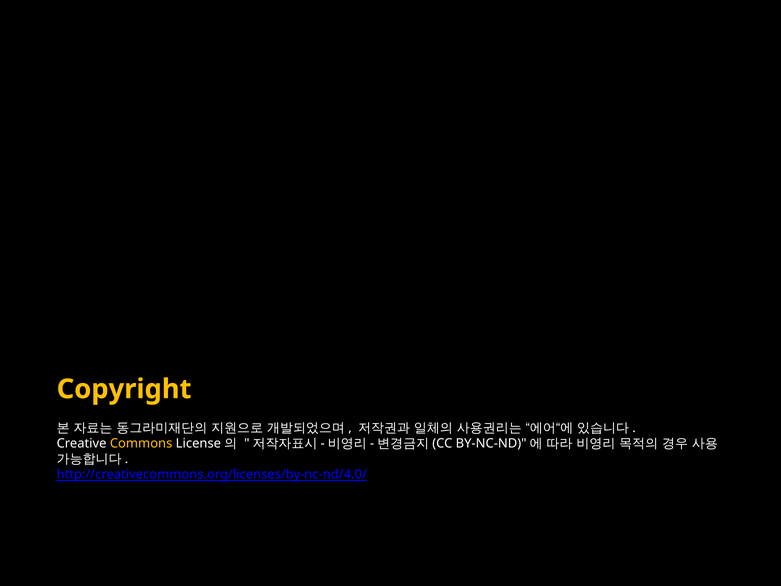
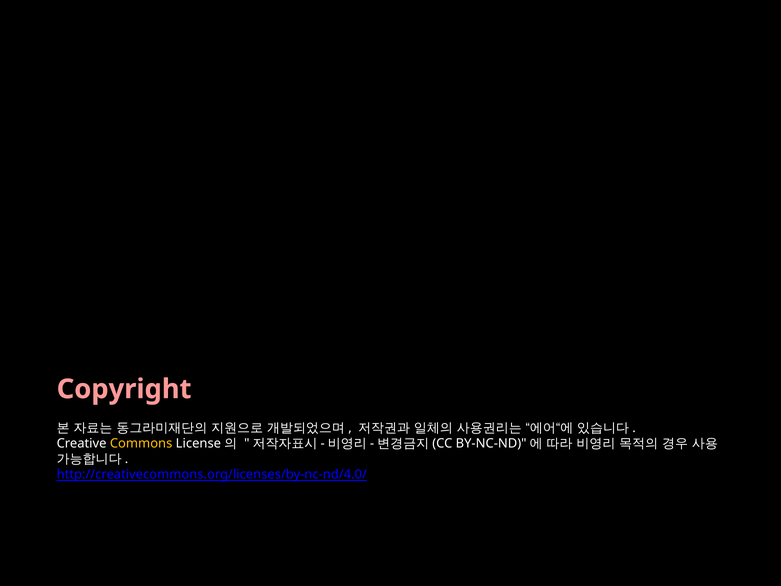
Copyright colour: yellow -> pink
